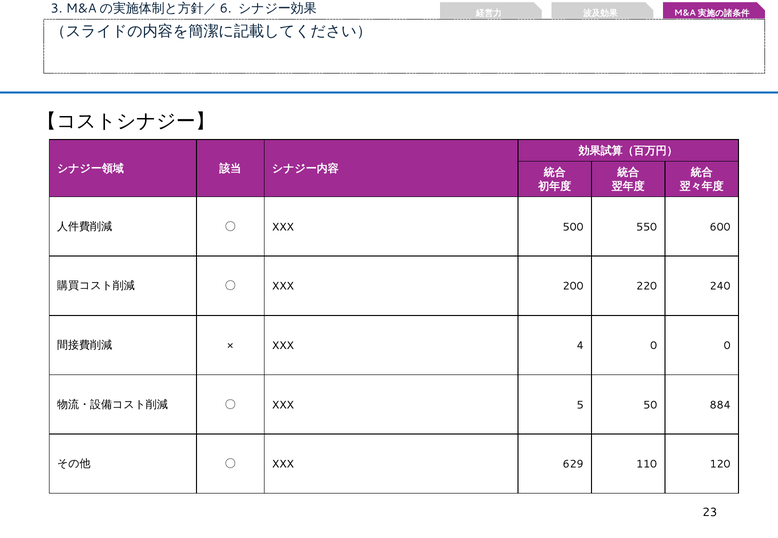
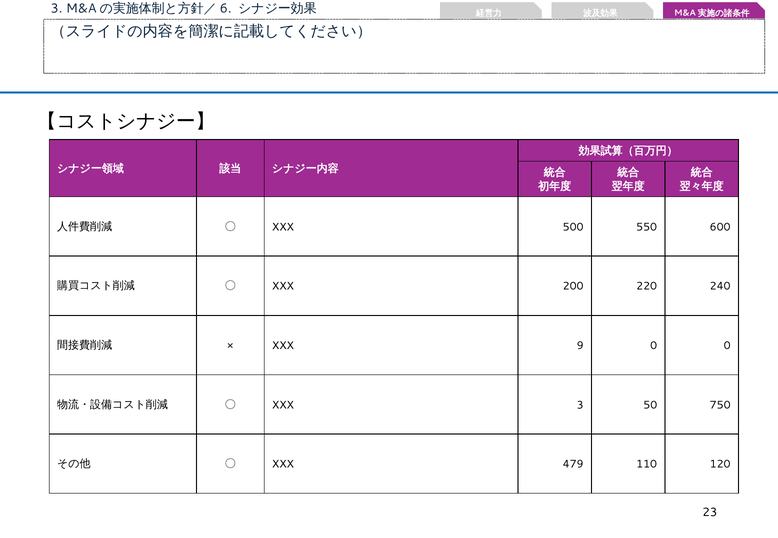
4: 4 -> 9
XXX 5: 5 -> 3
884: 884 -> 750
629: 629 -> 479
